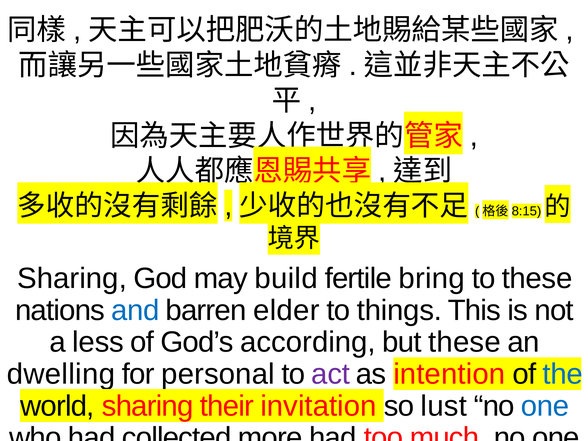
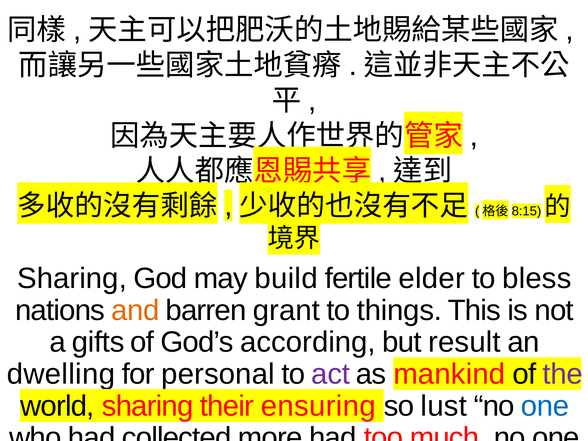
bring: bring -> elder
to these: these -> bless
and colour: blue -> orange
elder: elder -> grant
a less: less -> gifts
but these: these -> result
intention: intention -> mankind
the colour: blue -> purple
invitation: invitation -> ensuring
